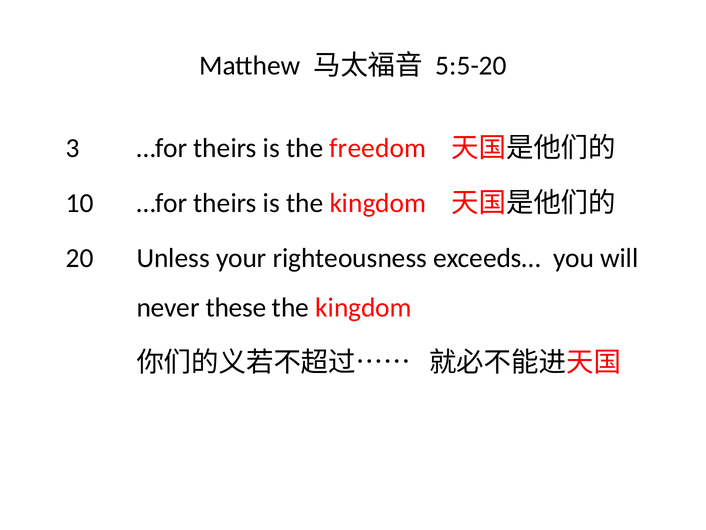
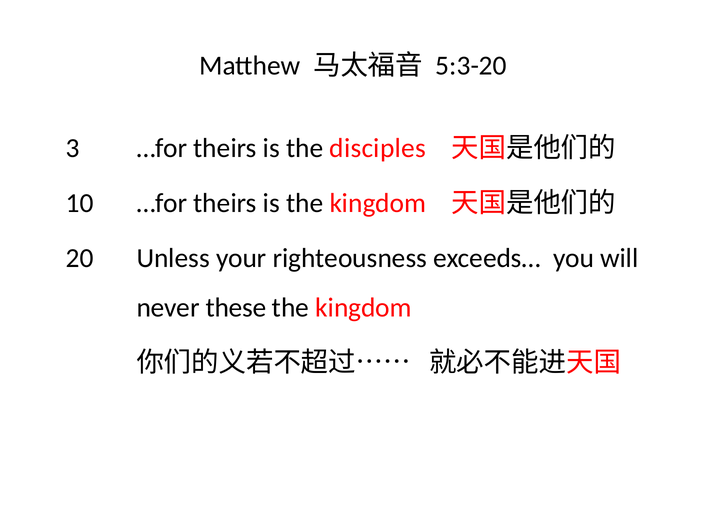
5:5-20: 5:5-20 -> 5:3-20
freedom: freedom -> disciples
